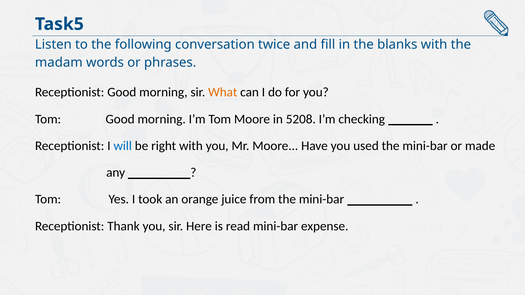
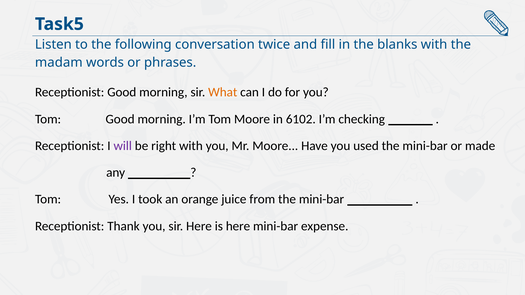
5208: 5208 -> 6102
will colour: blue -> purple
is read: read -> here
